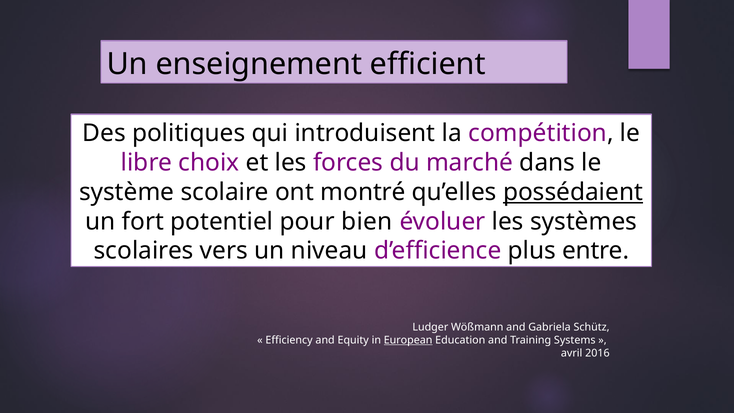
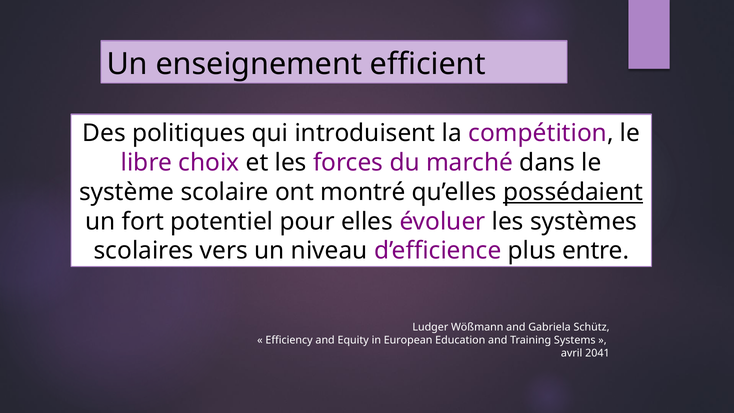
bien: bien -> elles
European underline: present -> none
2016: 2016 -> 2041
